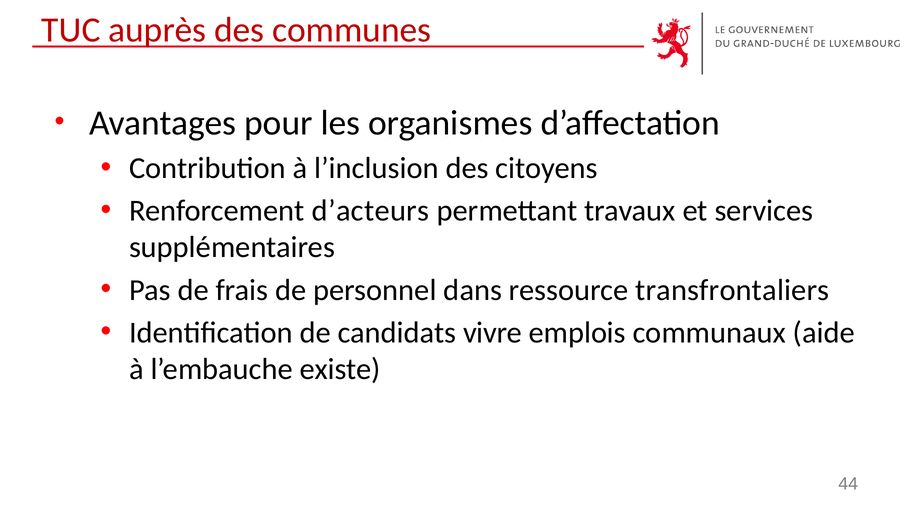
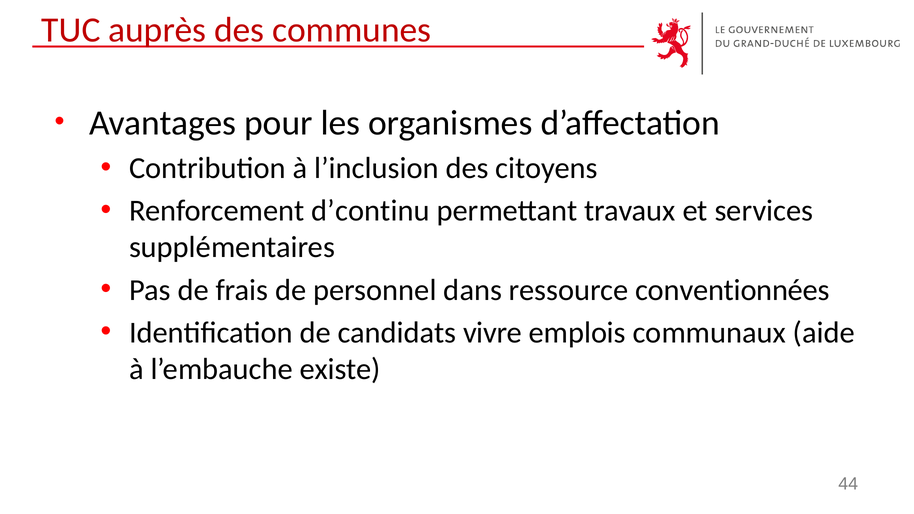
d’acteurs: d’acteurs -> d’continu
transfrontaliers: transfrontaliers -> conventionnées
